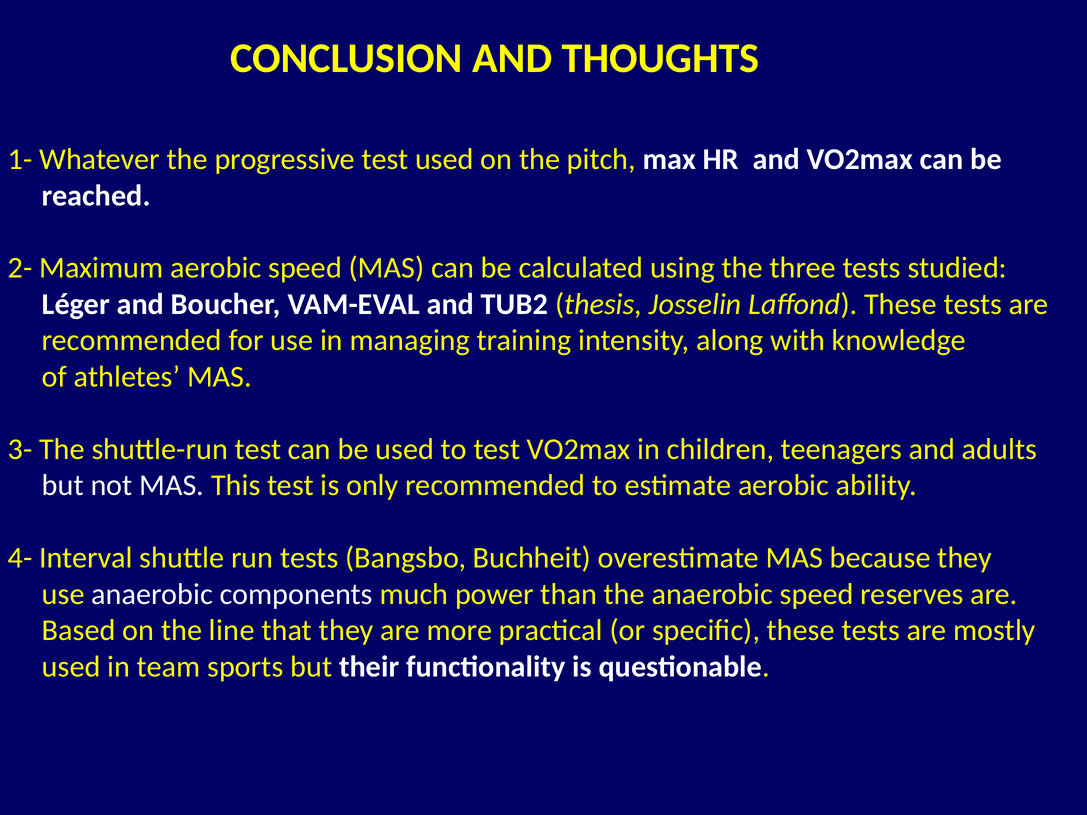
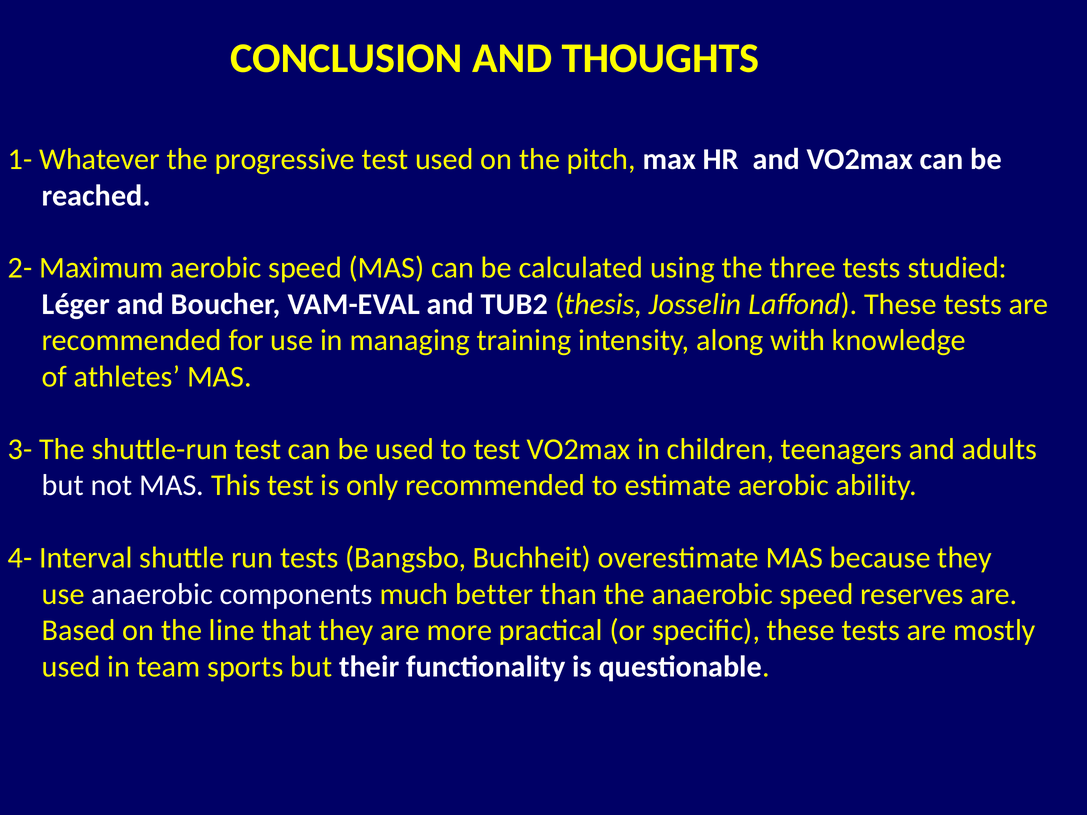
power: power -> better
